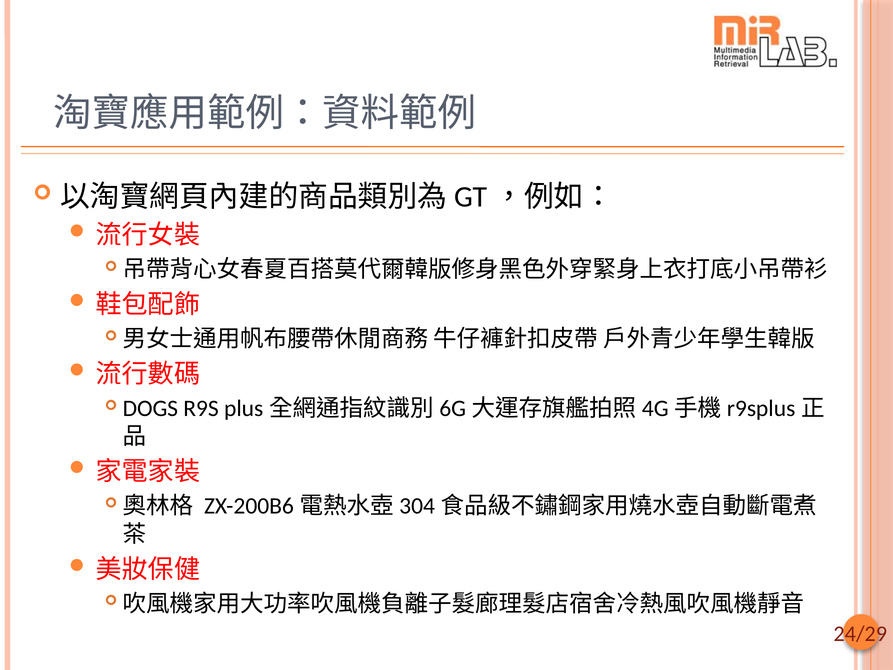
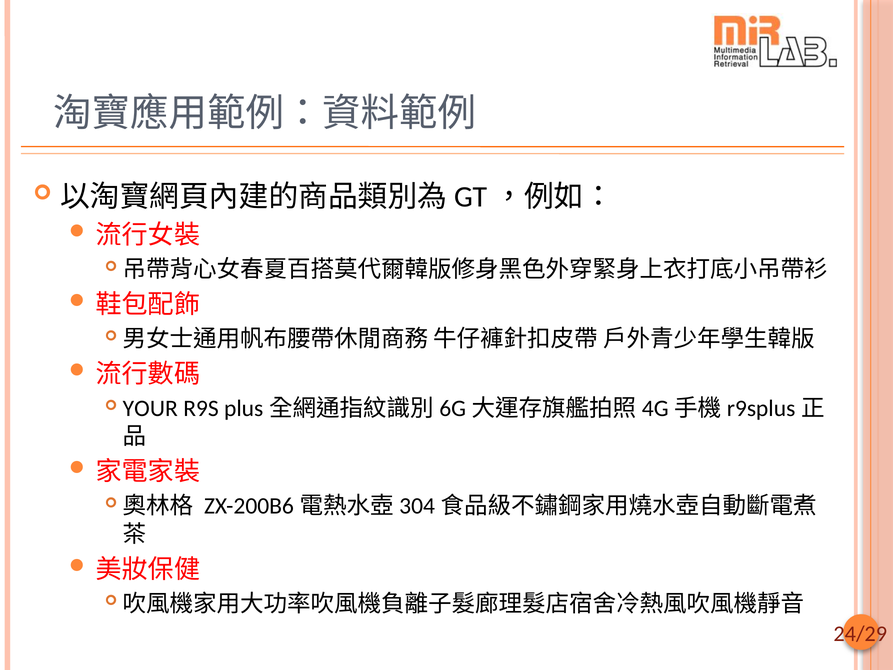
DOGS: DOGS -> YOUR
